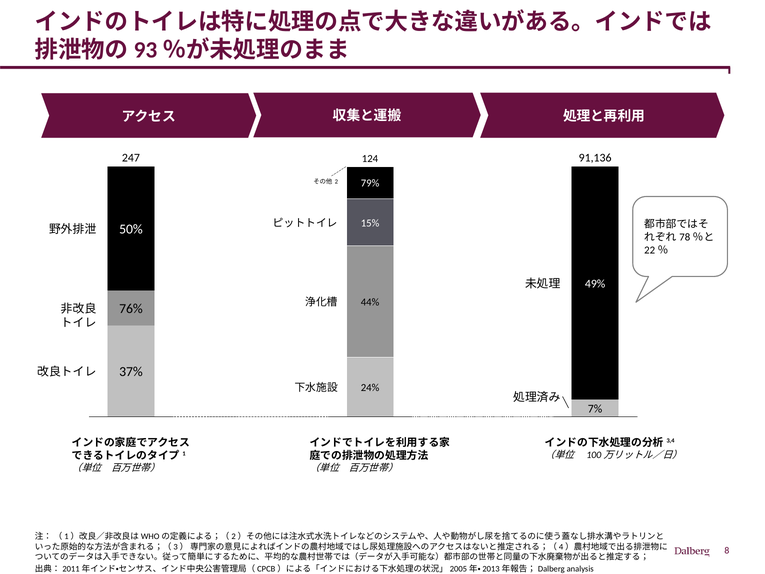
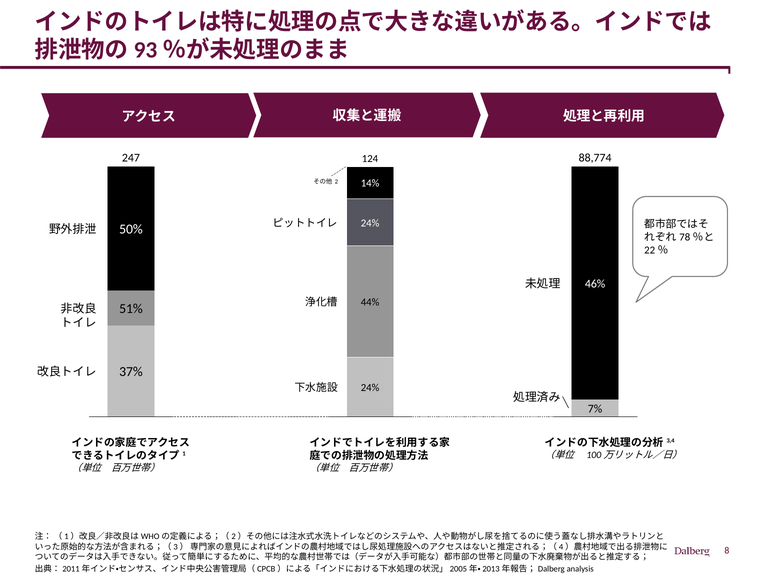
91,136: 91,136 -> 88,774
79%: 79% -> 14%
15% at (370, 223): 15% -> 24%
49%: 49% -> 46%
76%: 76% -> 51%
